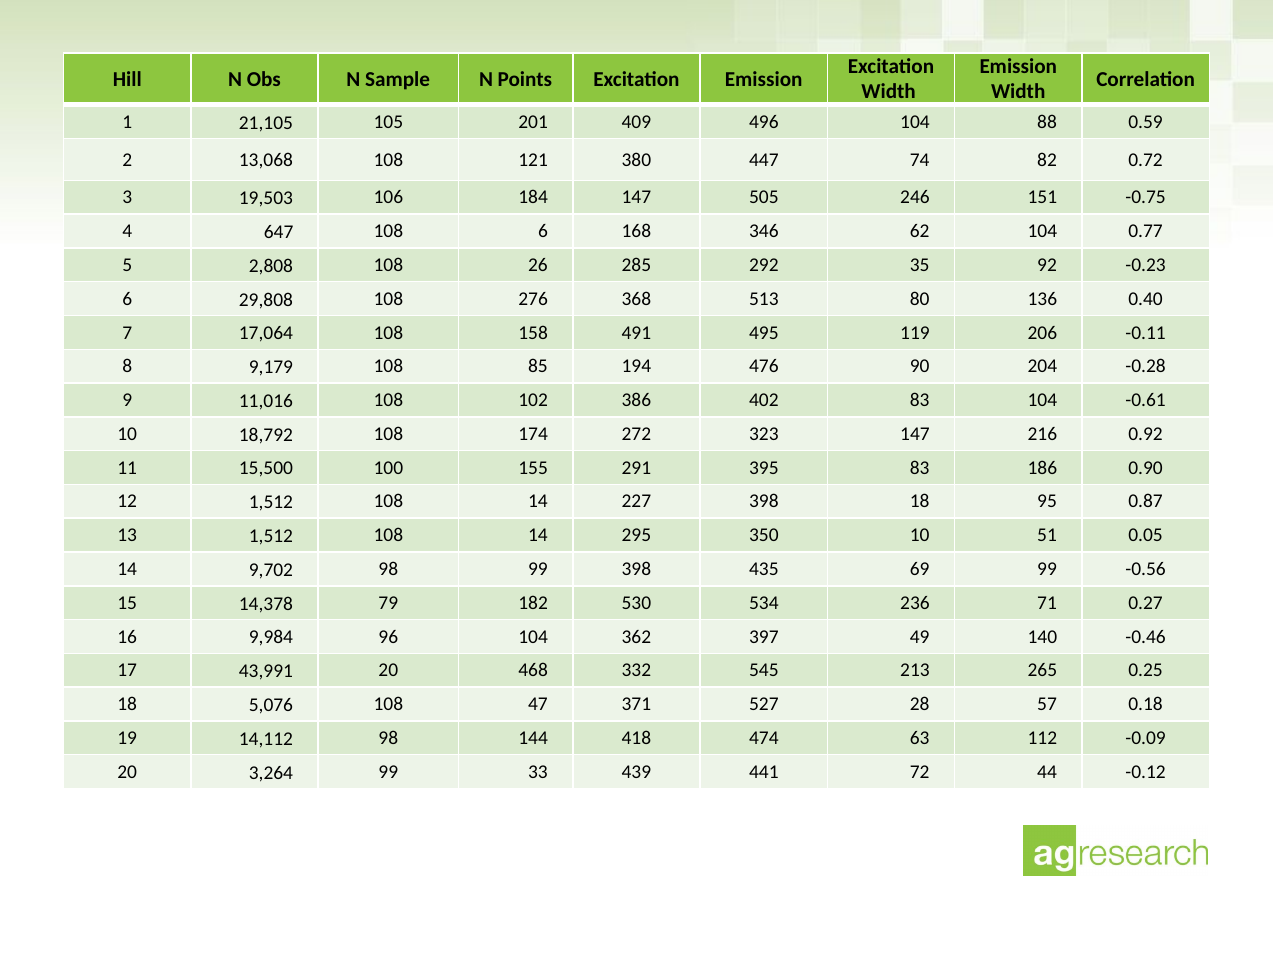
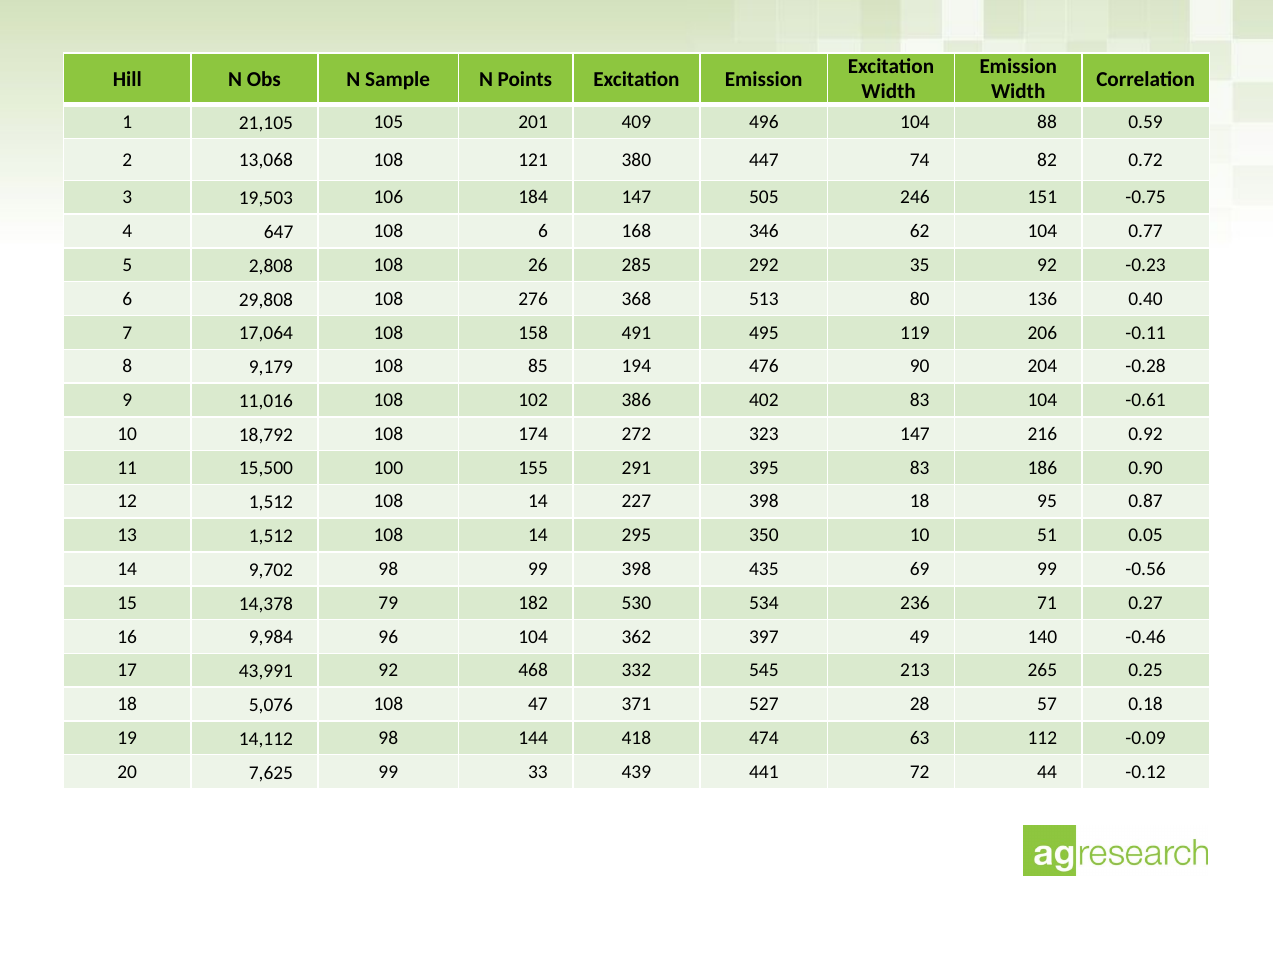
43,991 20: 20 -> 92
3,264: 3,264 -> 7,625
